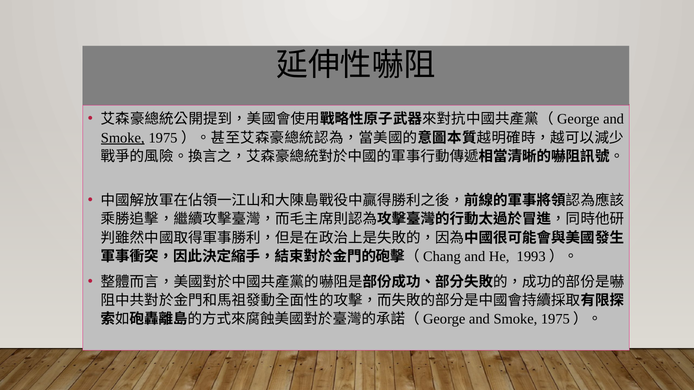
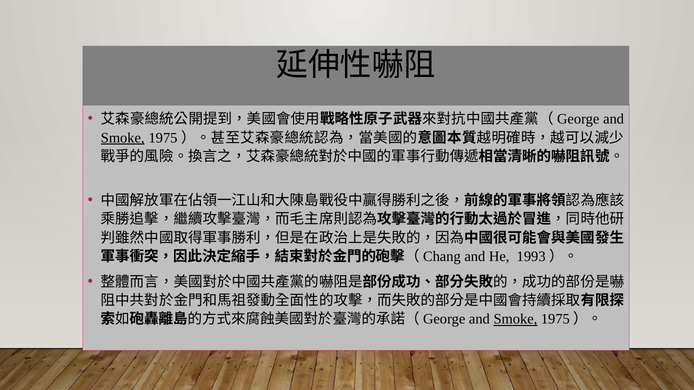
Smoke at (515, 319) underline: none -> present
